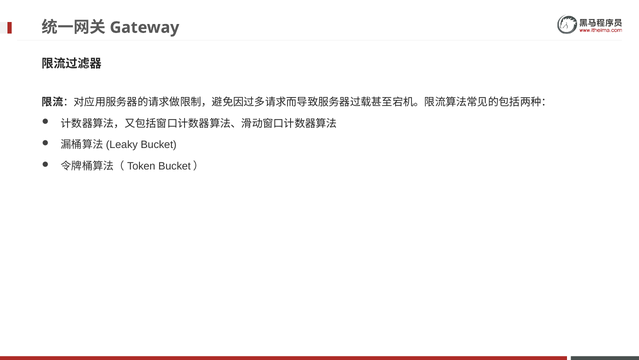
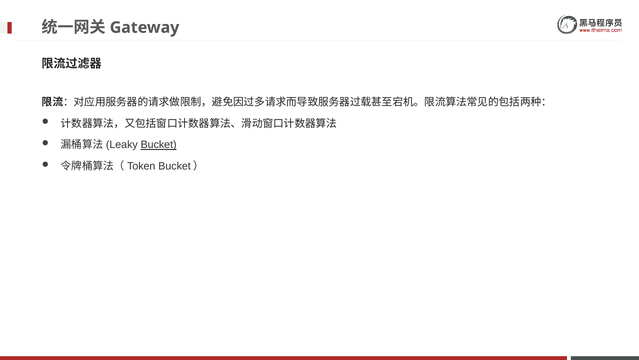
Bucket underline: none -> present
